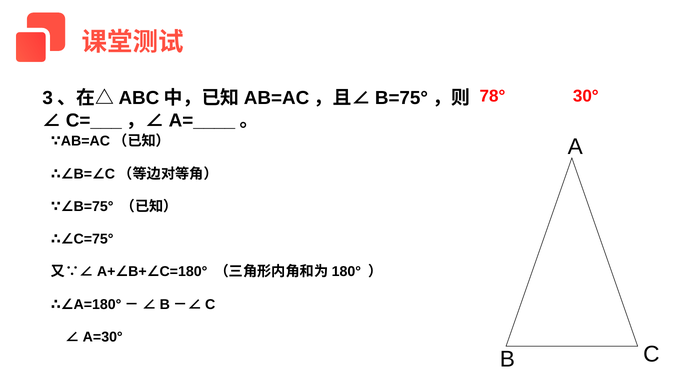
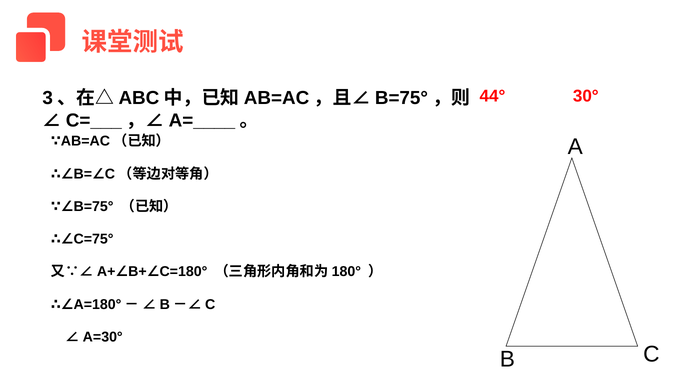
78°: 78° -> 44°
